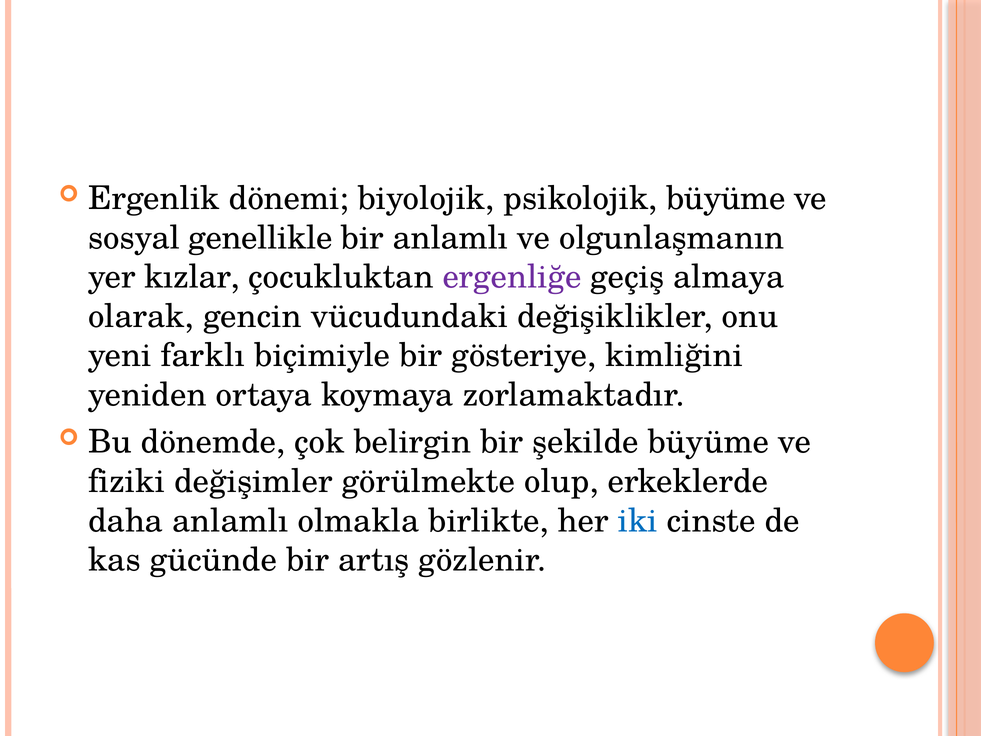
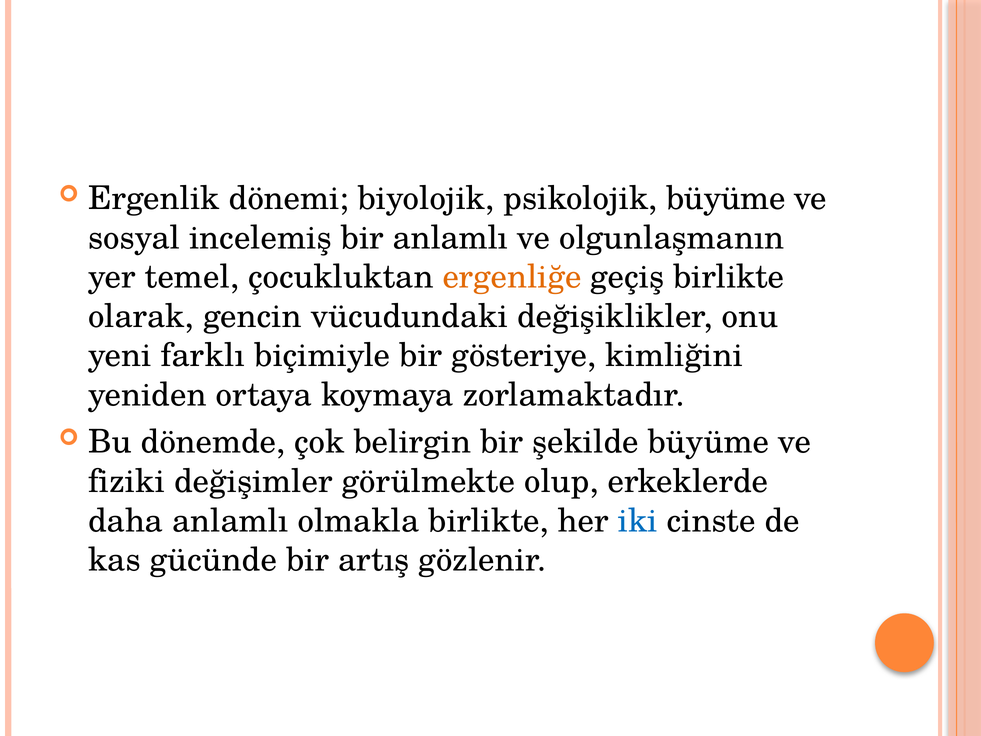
genellikle: genellikle -> incelemiş
kızlar: kızlar -> temel
ergenliğe colour: purple -> orange
geçiş almaya: almaya -> birlikte
